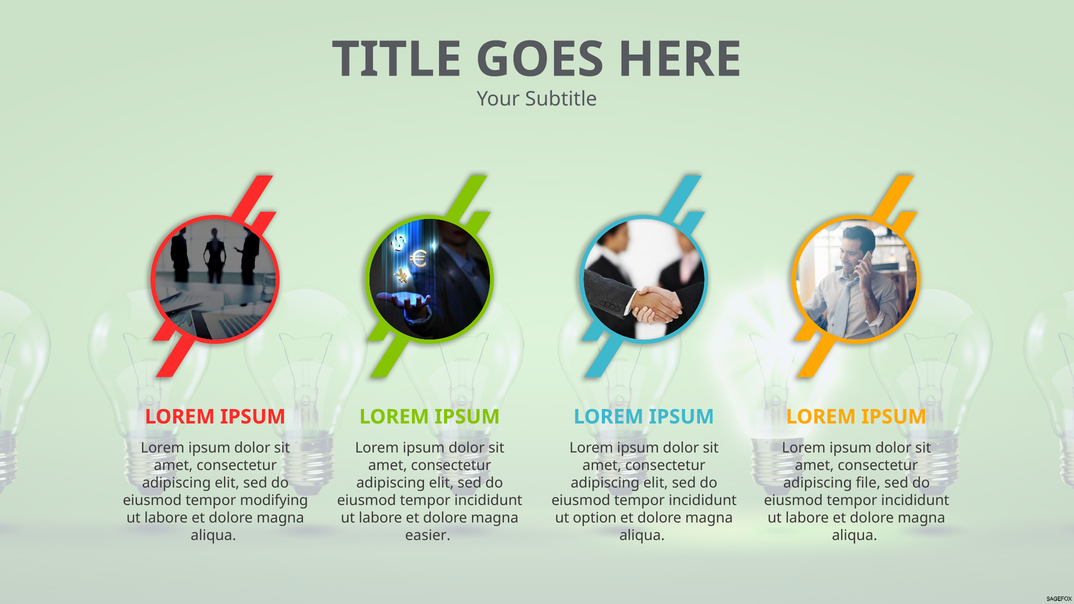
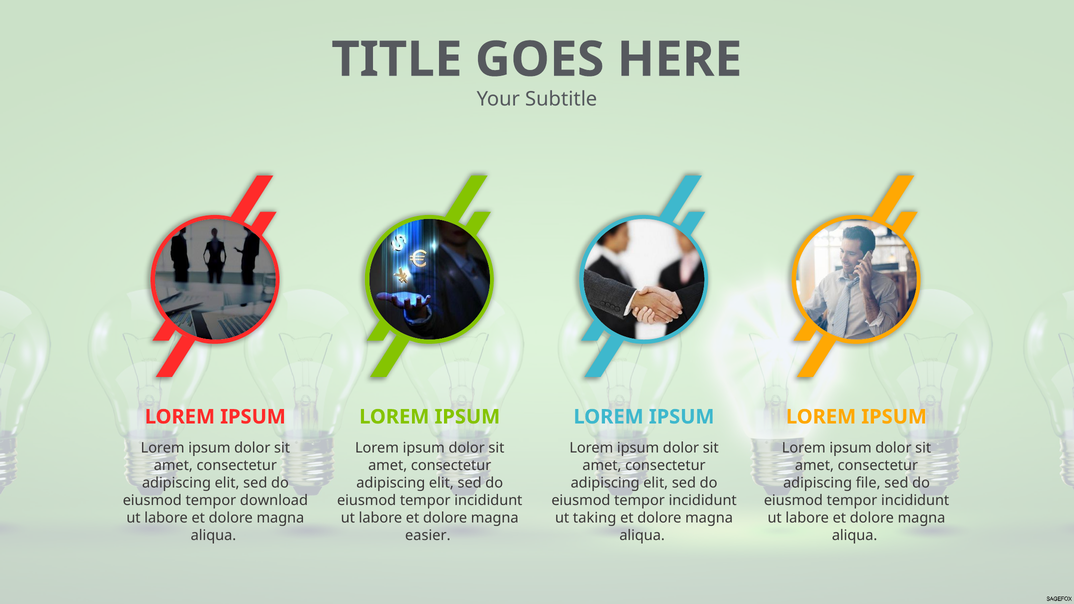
modifying: modifying -> download
option: option -> taking
